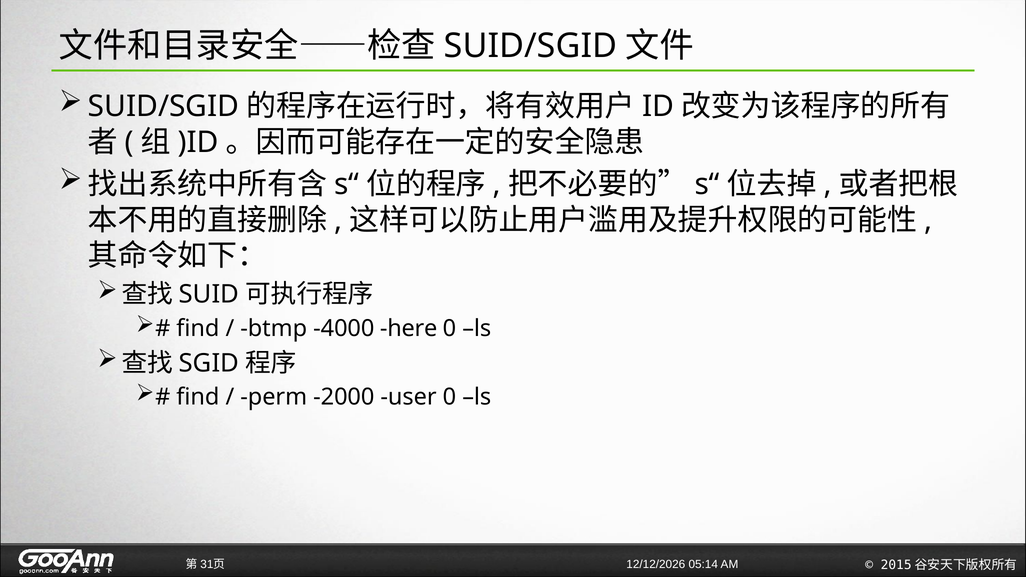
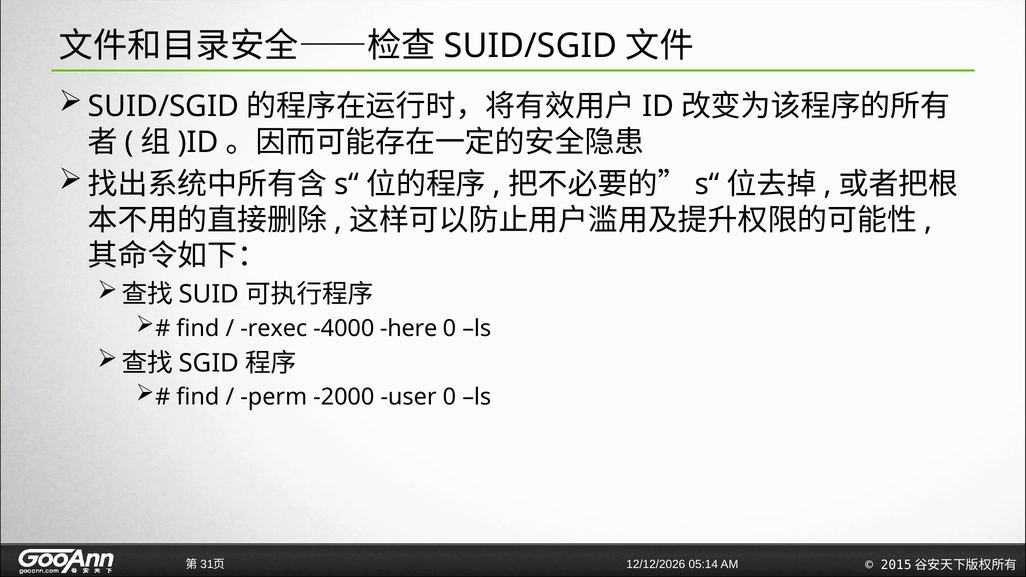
btmp: btmp -> rexec
